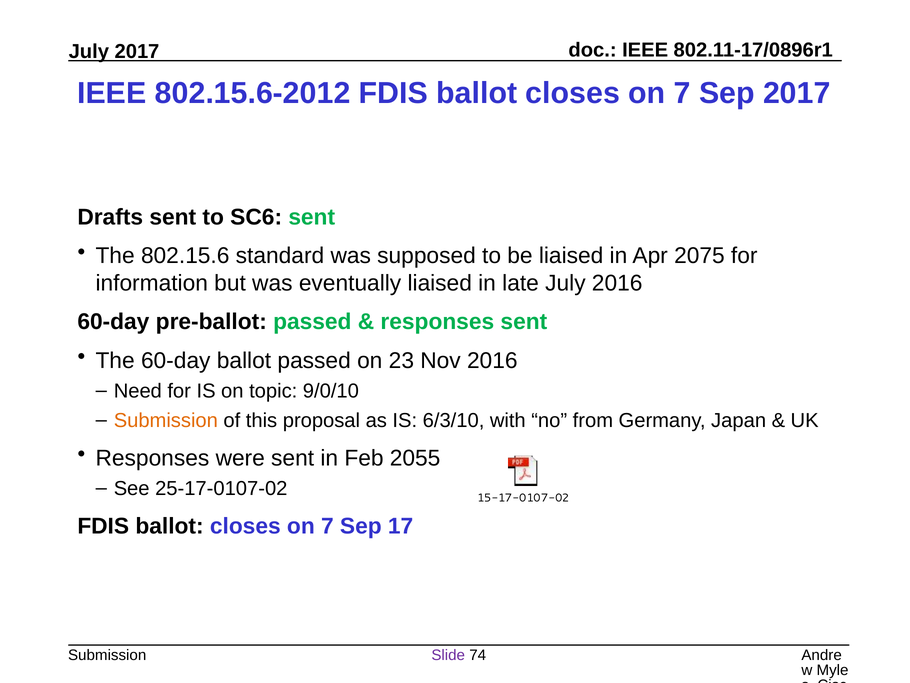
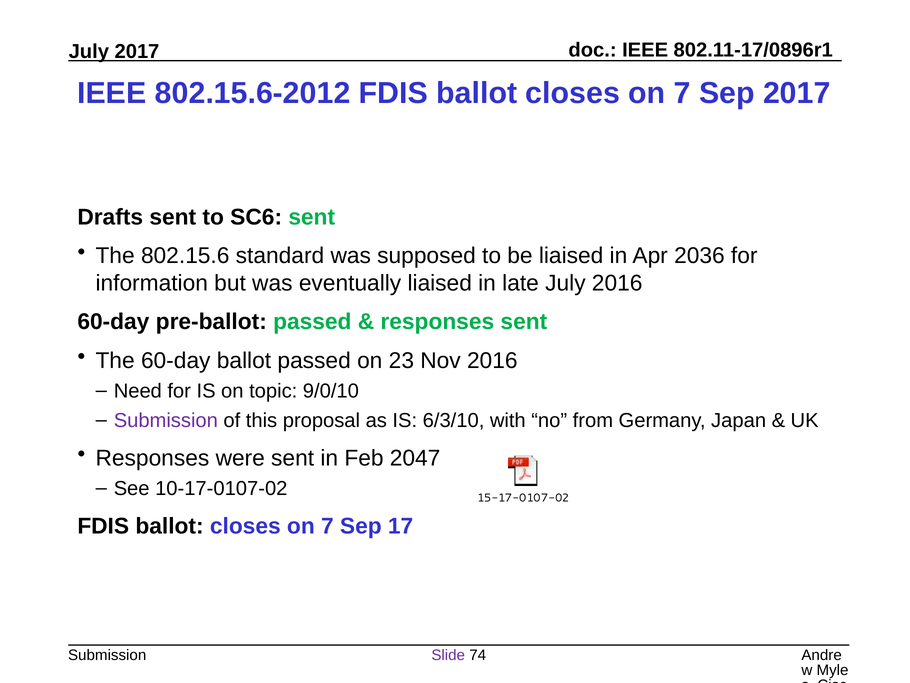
2075: 2075 -> 2036
Submission at (166, 420) colour: orange -> purple
2055: 2055 -> 2047
25-17-0107-02: 25-17-0107-02 -> 10-17-0107-02
